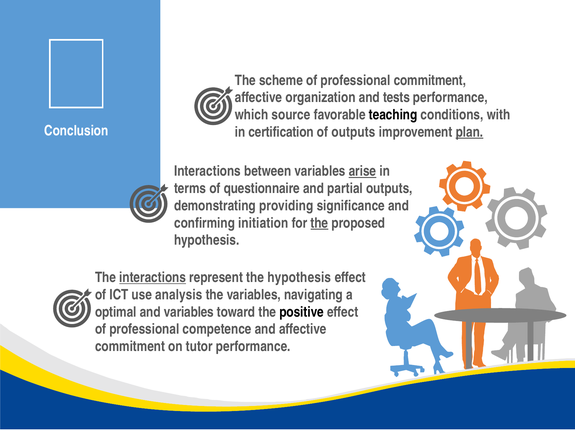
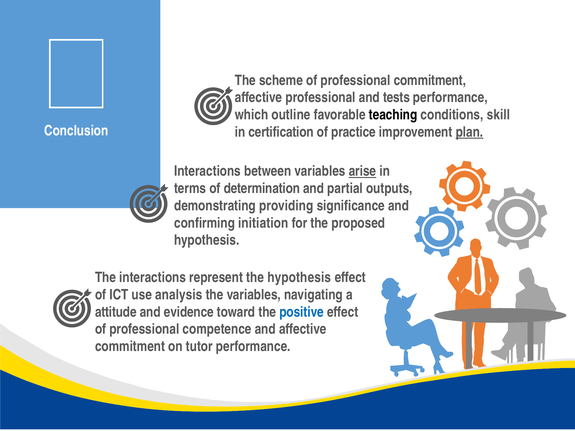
affective organization: organization -> professional
source: source -> outline
with: with -> skill
of outputs: outputs -> practice
questionnaire: questionnaire -> determination
the at (319, 223) underline: present -> none
interactions at (153, 278) underline: present -> none
optimal: optimal -> attitude
and variables: variables -> evidence
positive colour: black -> blue
